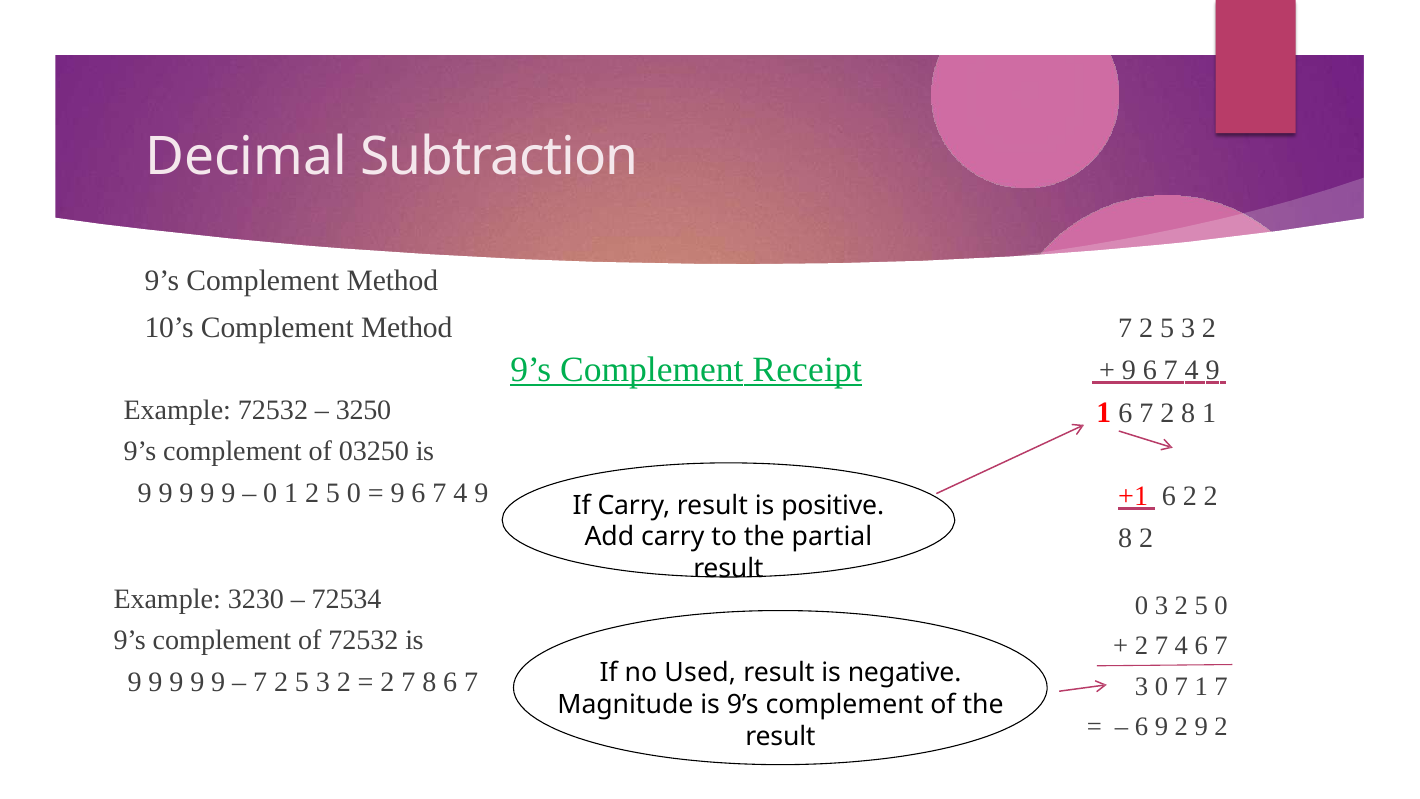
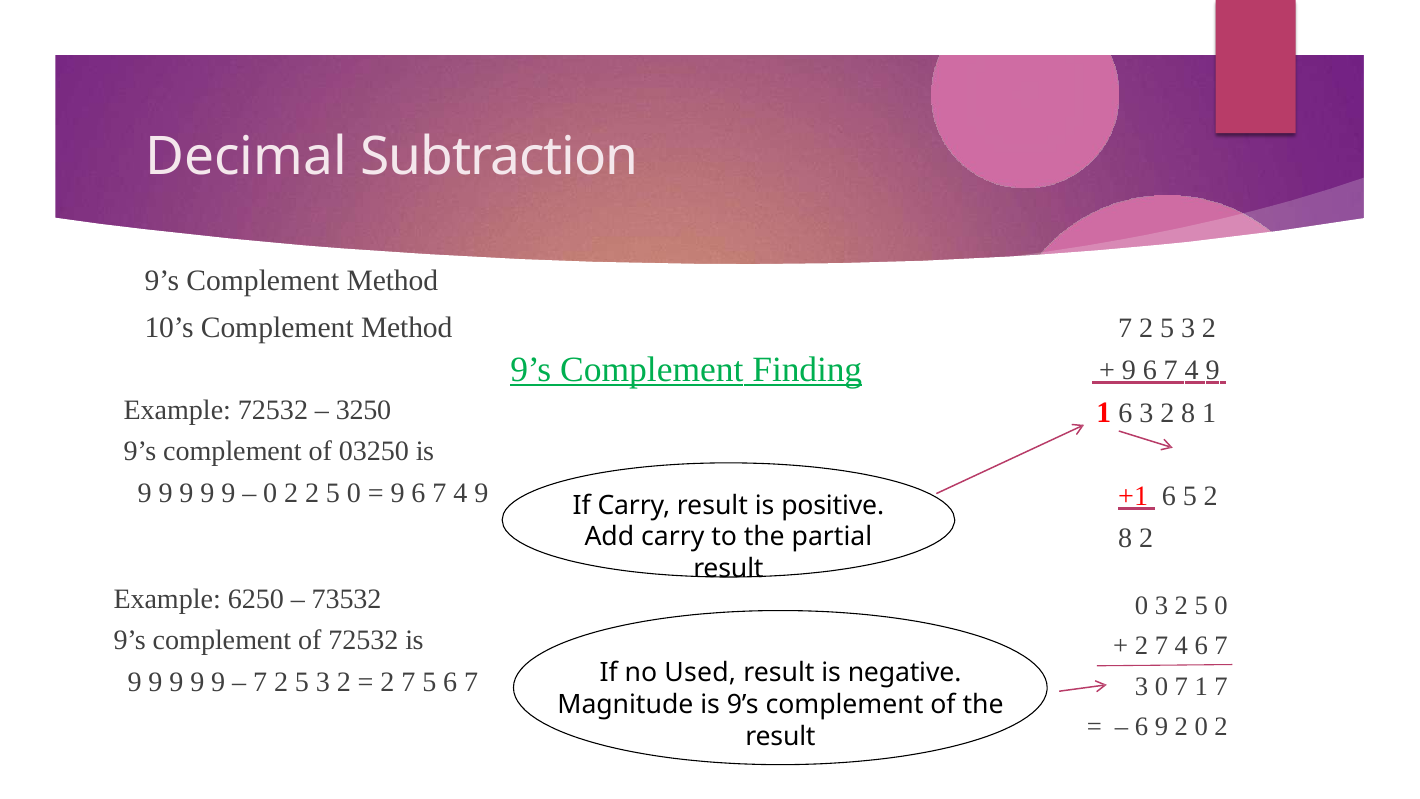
Receipt: Receipt -> Finding
1 6 7: 7 -> 3
1 at (291, 493): 1 -> 2
6 2: 2 -> 5
3230: 3230 -> 6250
72534: 72534 -> 73532
7 8: 8 -> 5
2 9: 9 -> 0
